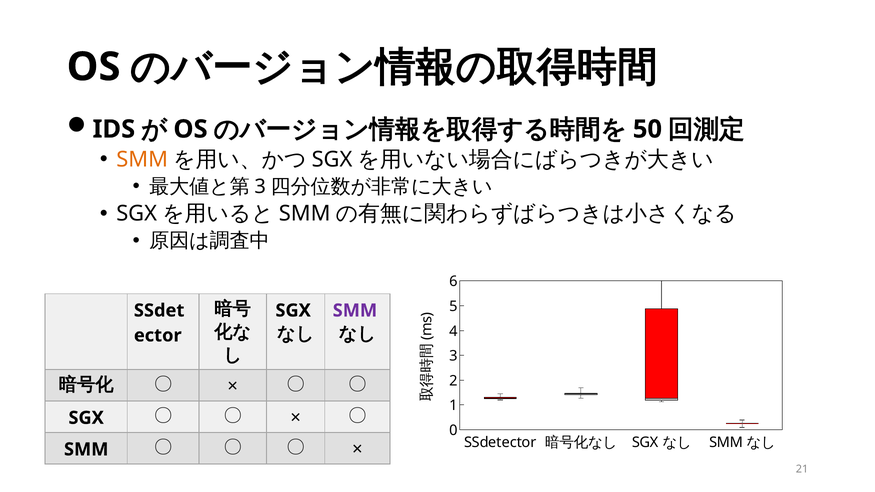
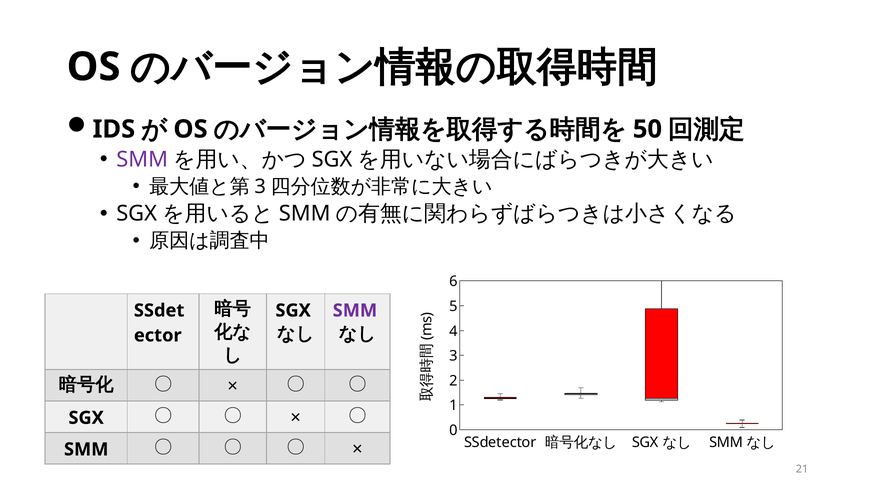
SMM at (142, 159) colour: orange -> purple
